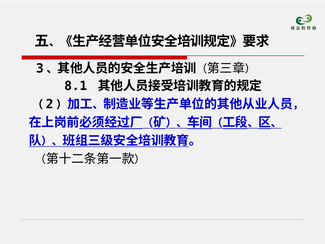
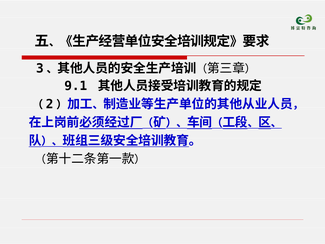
8.1: 8.1 -> 9.1
